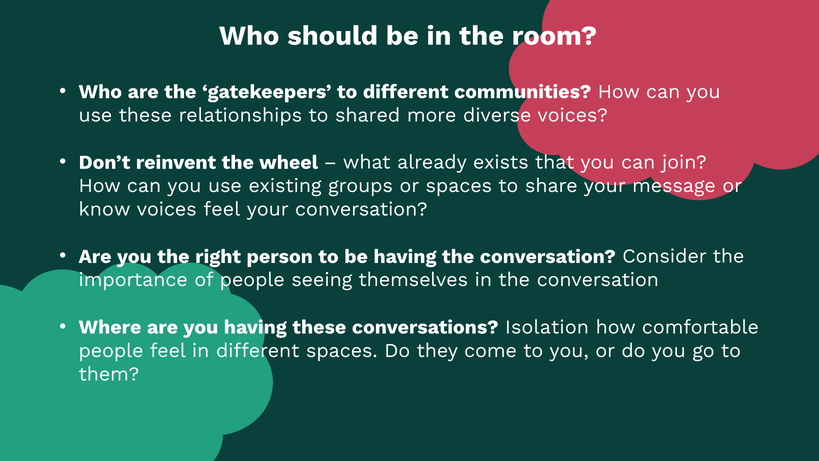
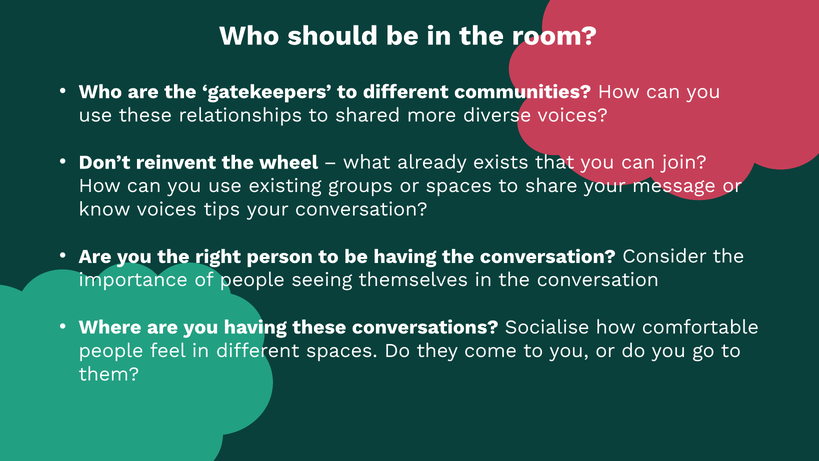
voices feel: feel -> tips
Isolation: Isolation -> Socialise
